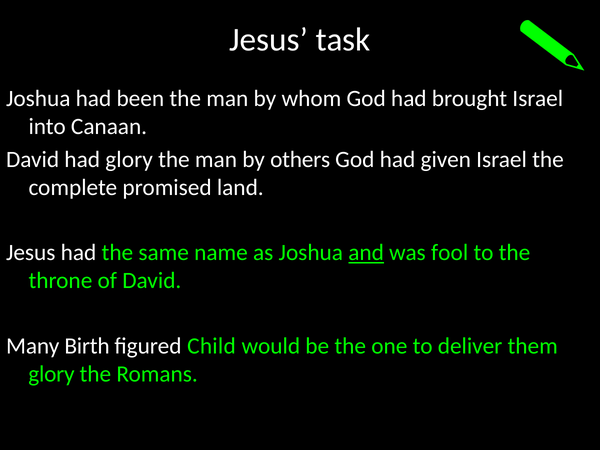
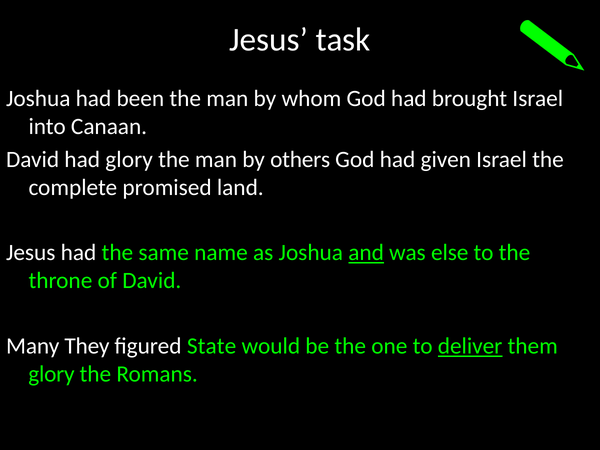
fool: fool -> else
Birth: Birth -> They
Child: Child -> State
deliver underline: none -> present
